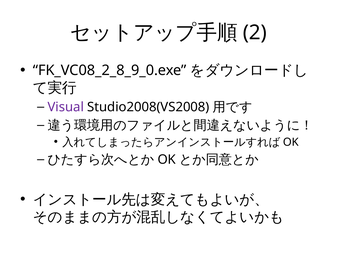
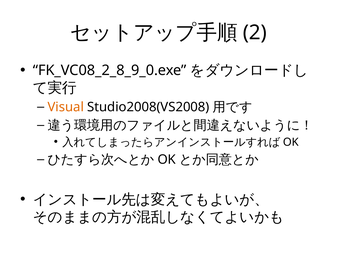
Visual colour: purple -> orange
